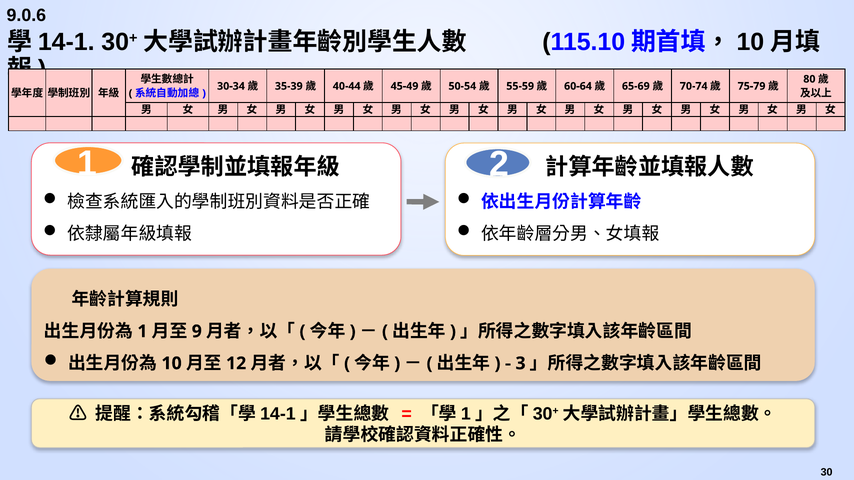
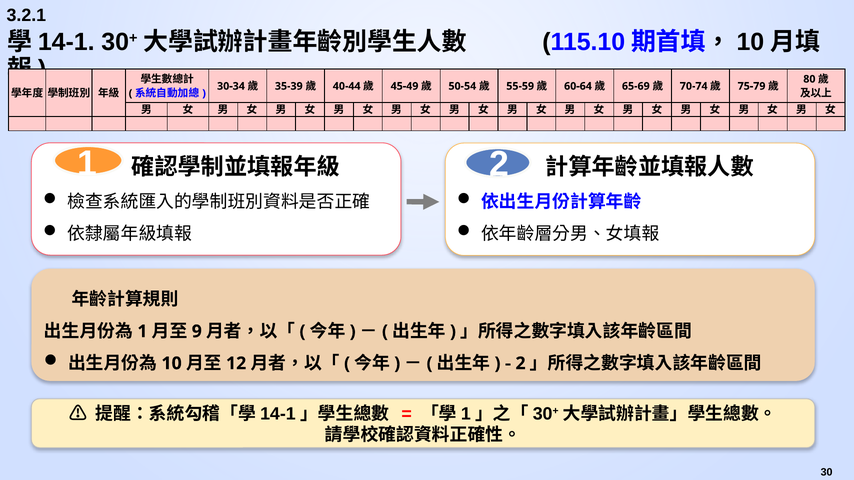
9.0.6: 9.0.6 -> 3.2.1
3 at (521, 364): 3 -> 2
